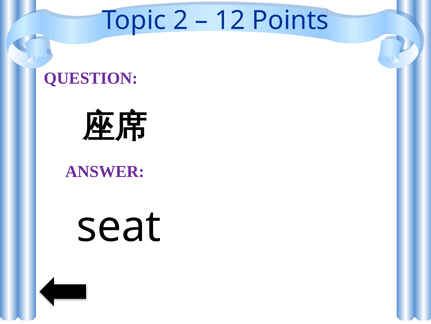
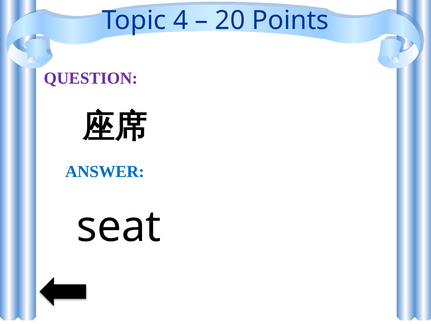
2: 2 -> 4
12: 12 -> 20
ANSWER colour: purple -> blue
